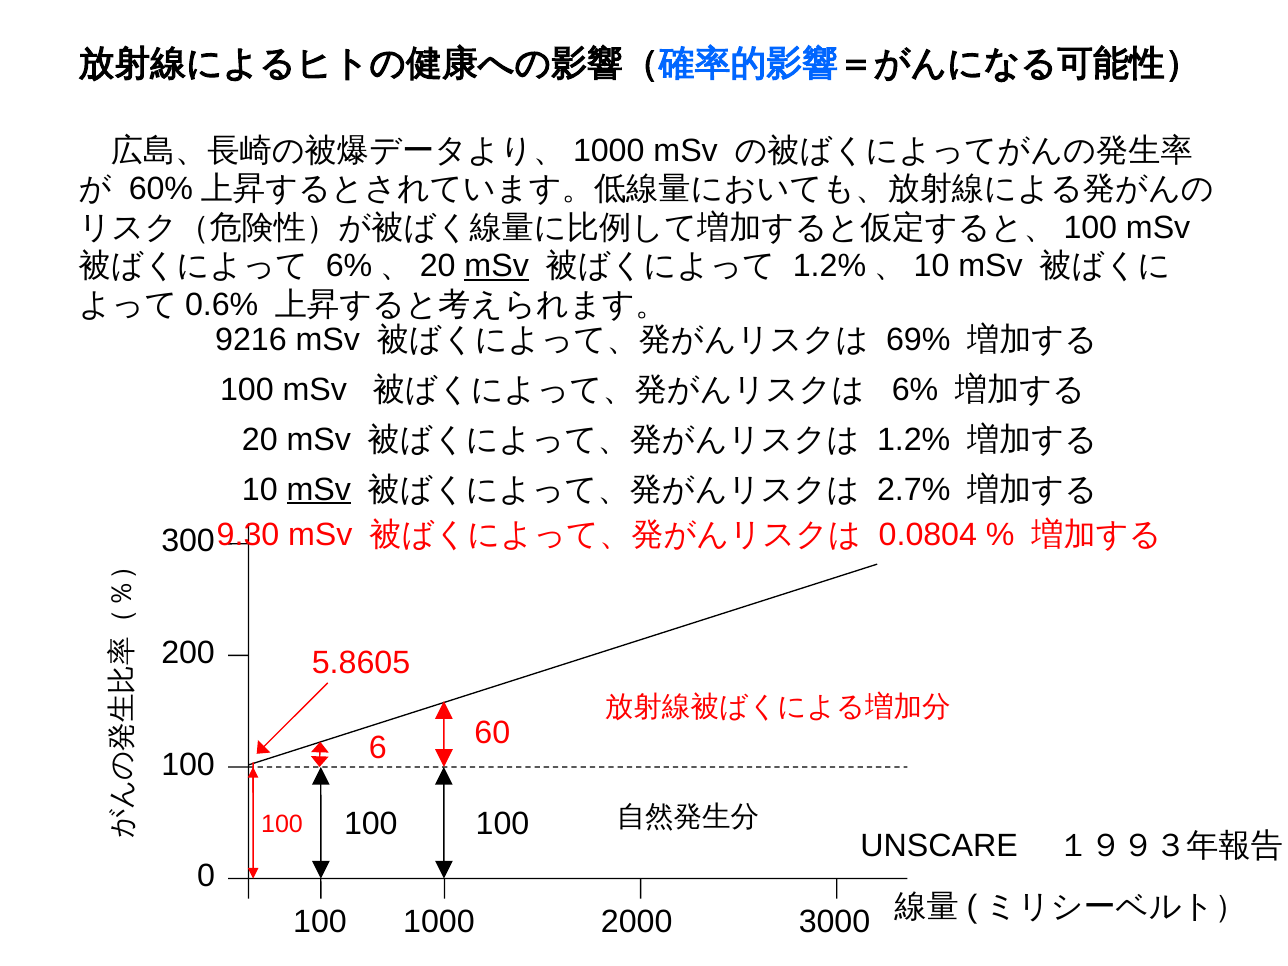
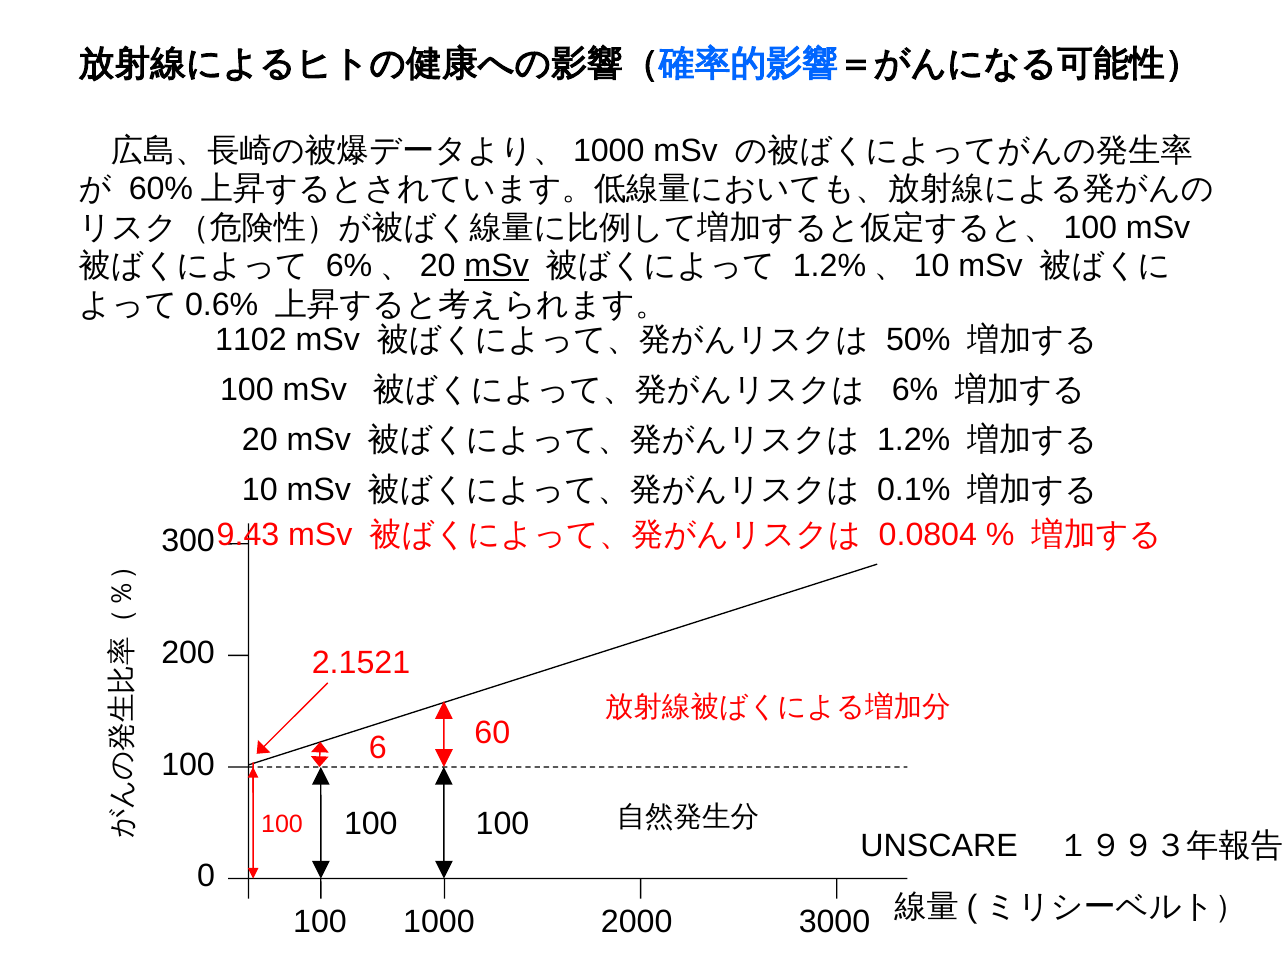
9216: 9216 -> 1102
69%: 69% -> 50%
mSv at (319, 490) underline: present -> none
2.7%: 2.7% -> 0.1%
9.30: 9.30 -> 9.43
5.8605: 5.8605 -> 2.1521
